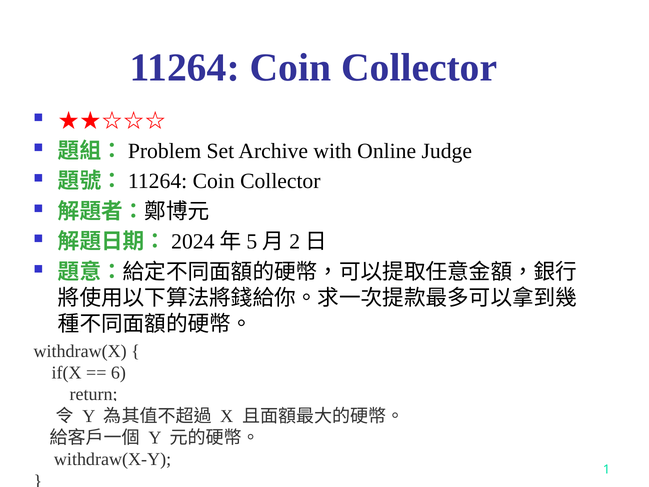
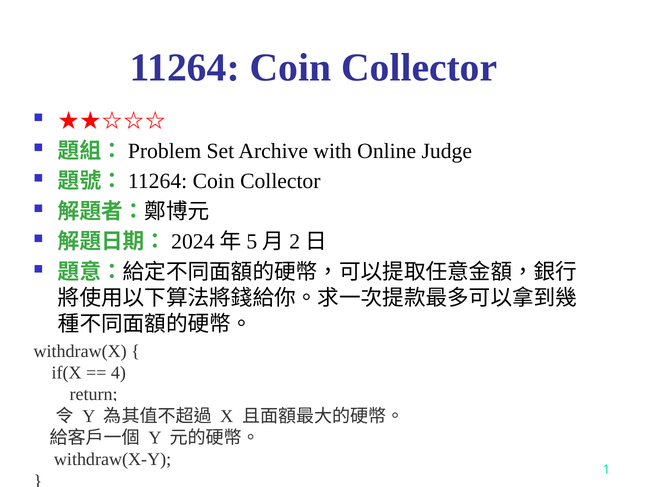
6: 6 -> 4
